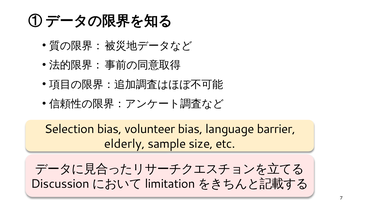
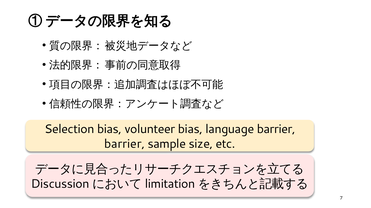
elderly at (125, 144): elderly -> barrier
